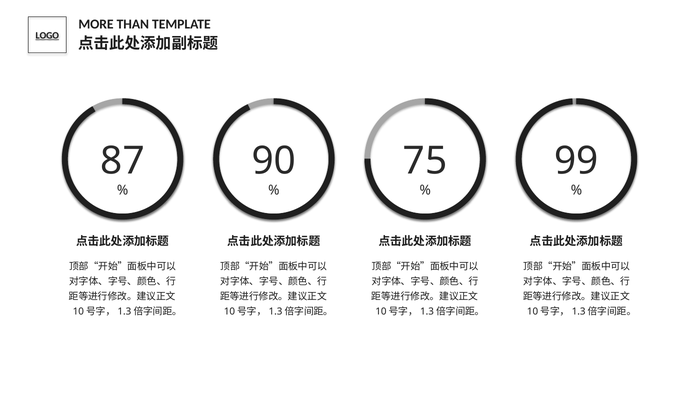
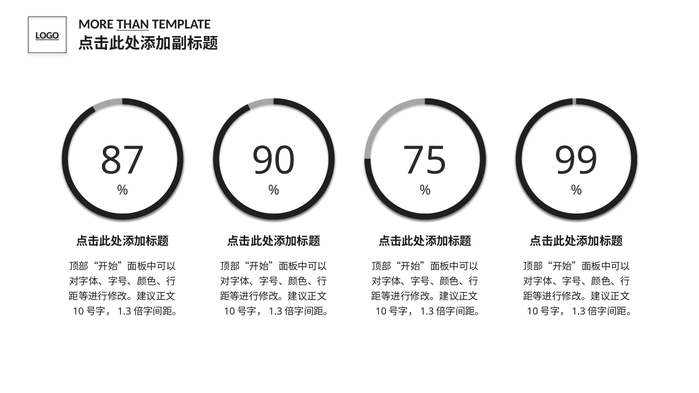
THAN underline: none -> present
